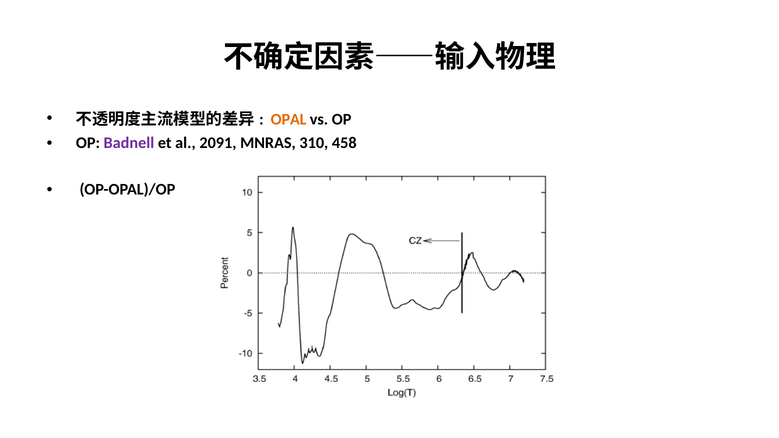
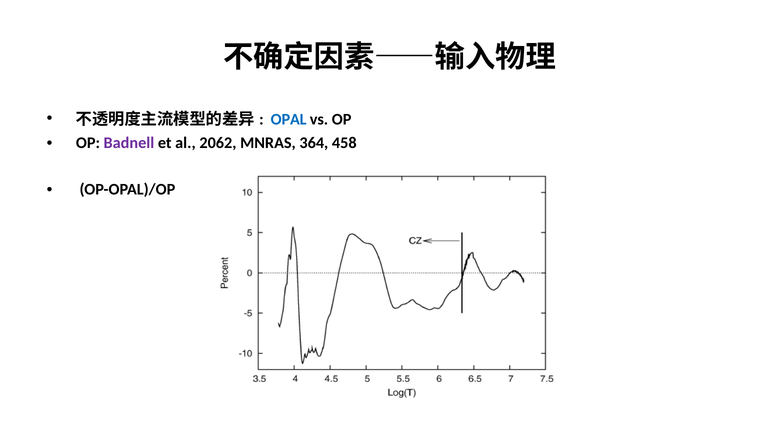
OPAL colour: orange -> blue
2091: 2091 -> 2062
310: 310 -> 364
